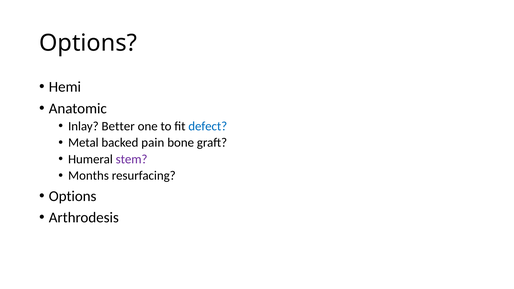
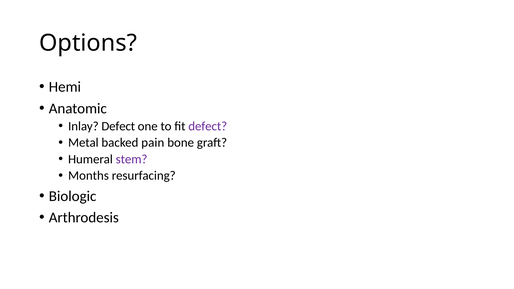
Inlay Better: Better -> Defect
defect at (208, 126) colour: blue -> purple
Options at (73, 196): Options -> Biologic
